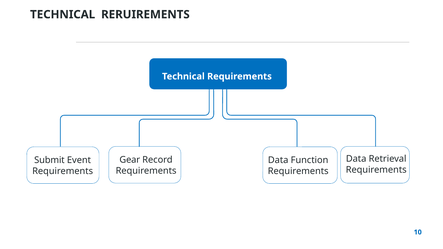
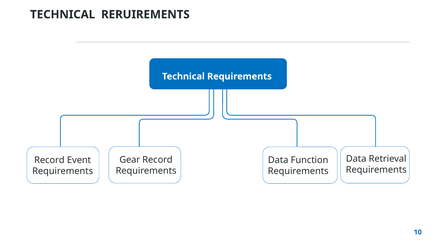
Submit at (49, 160): Submit -> Record
